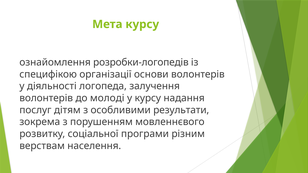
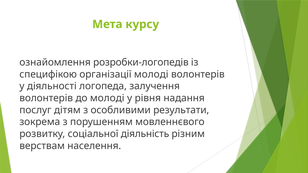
організації основи: основи -> молоді
у курсу: курсу -> рівня
програми: програми -> діяльність
